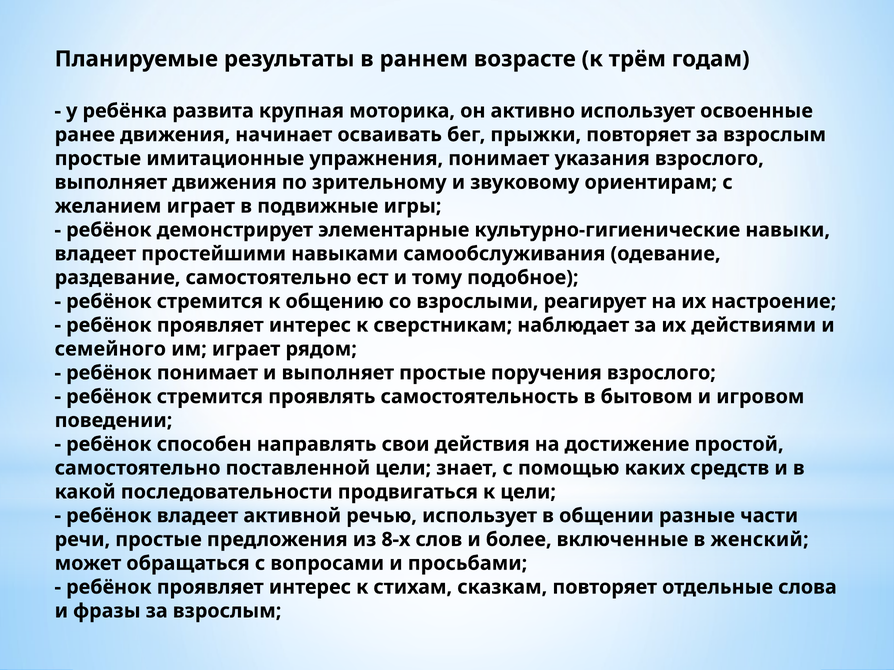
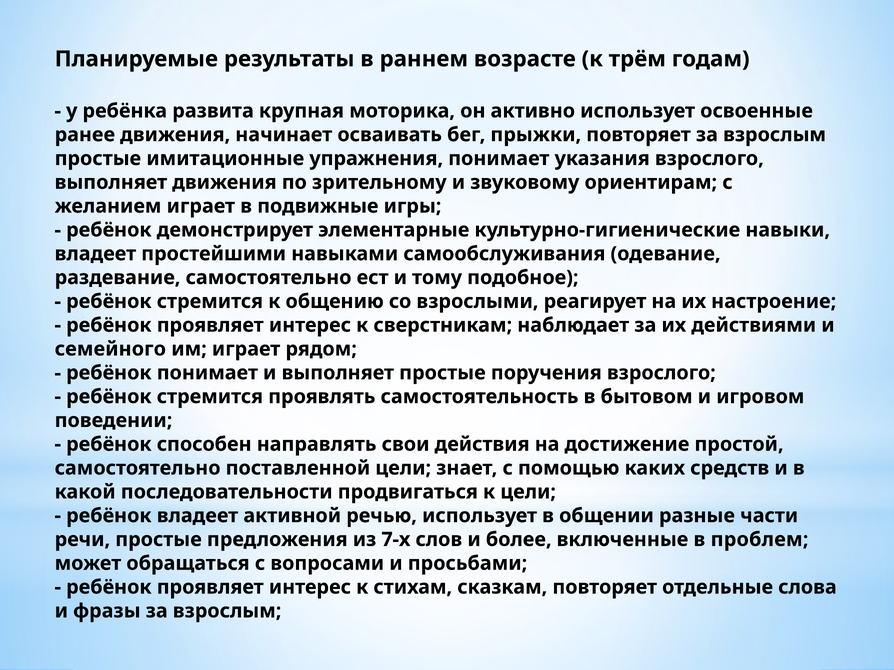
8-х: 8-х -> 7-х
женский: женский -> проблем
